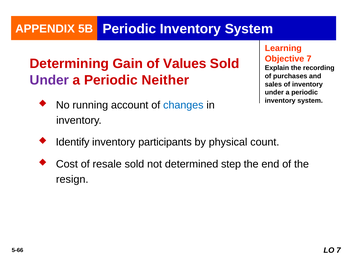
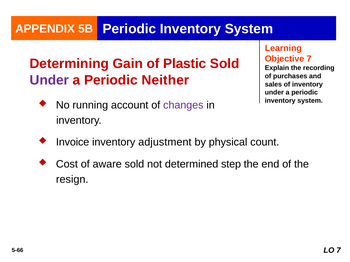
Values: Values -> Plastic
changes colour: blue -> purple
Identify: Identify -> Invoice
participants: participants -> adjustment
resale: resale -> aware
